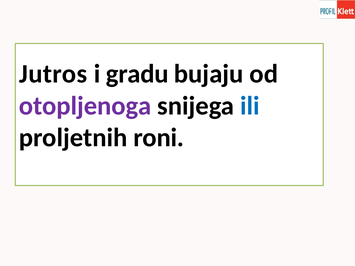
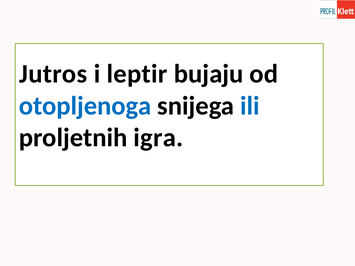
gradu: gradu -> leptir
otopljenoga colour: purple -> blue
roni: roni -> igra
